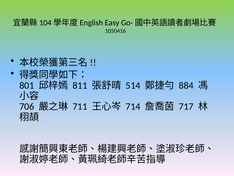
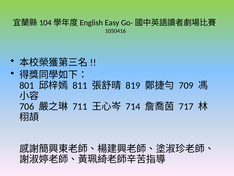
514: 514 -> 819
884: 884 -> 709
